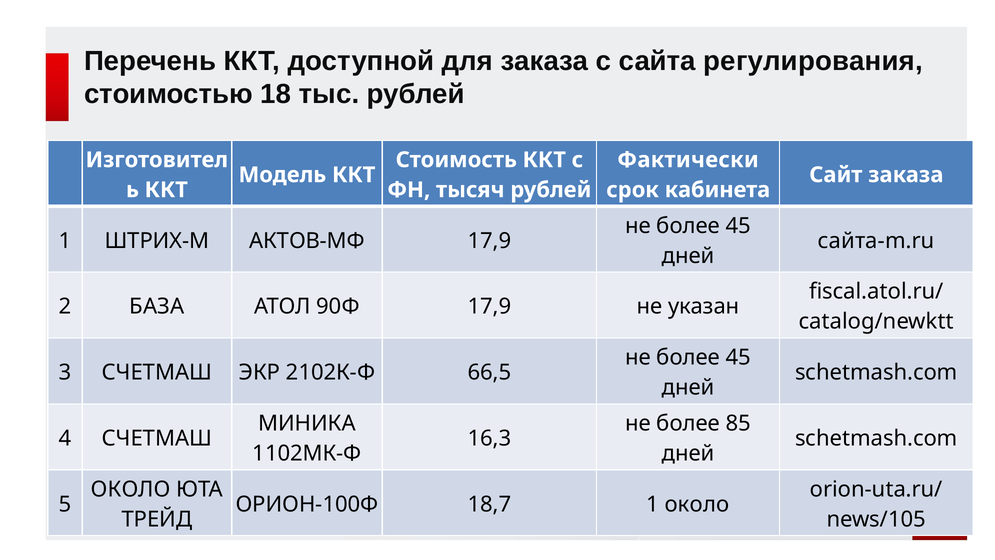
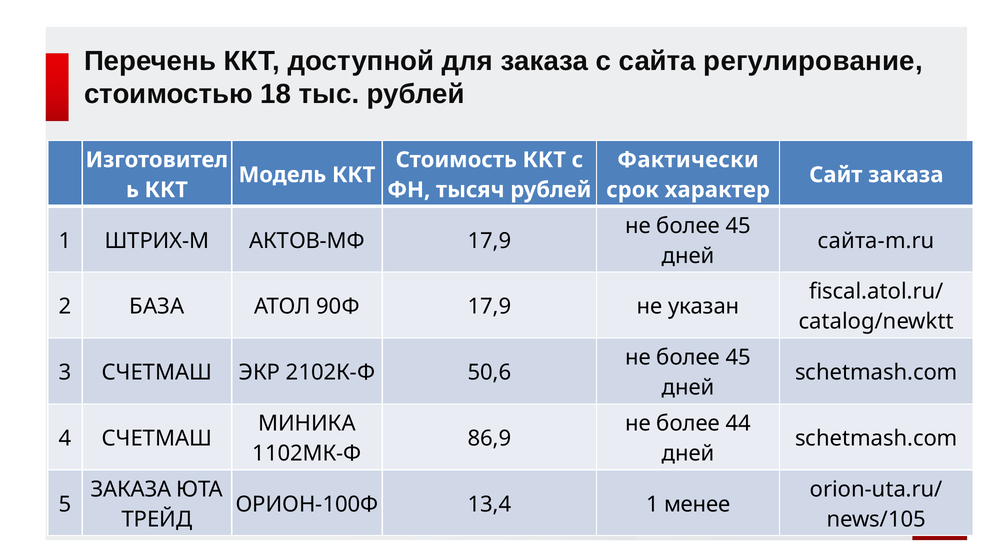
регулирования: регулирования -> регулирование
кабинета: кабинета -> характер
66,5: 66,5 -> 50,6
85: 85 -> 44
16,3: 16,3 -> 86,9
ОКОЛО at (131, 489): ОКОЛО -> ЗАКАЗА
18,7: 18,7 -> 13,4
1 около: около -> менее
